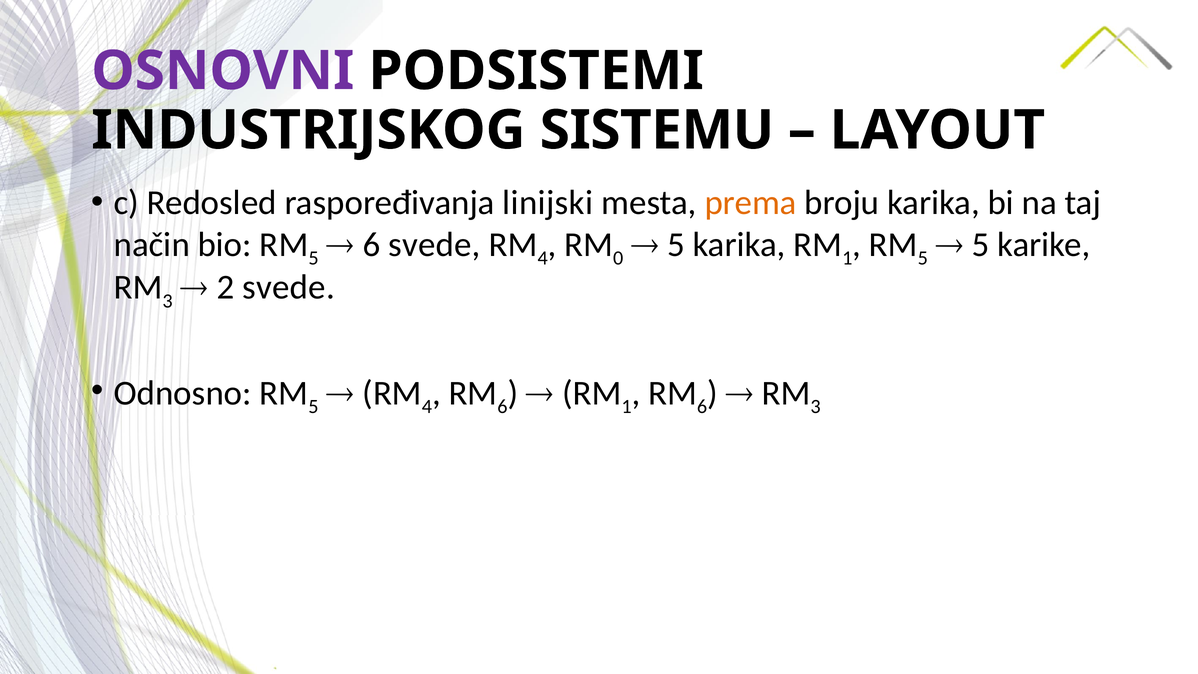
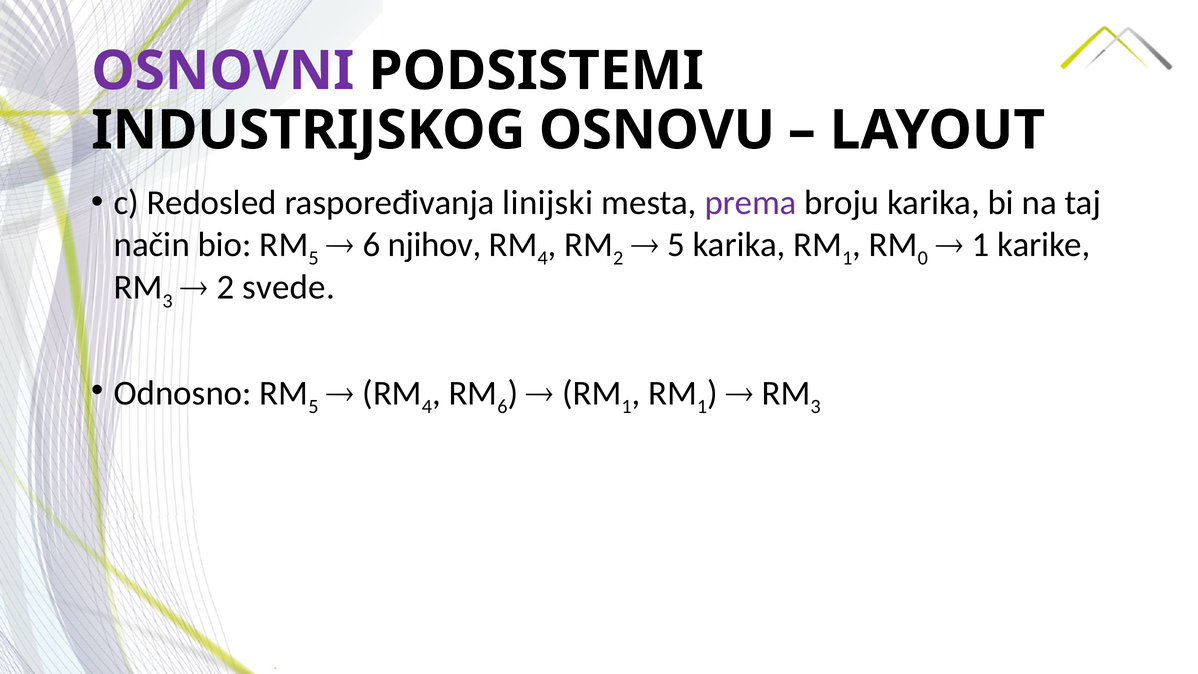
SISTEMU: SISTEMU -> OSNOVU
prema colour: orange -> purple
6 svede: svede -> njihov
0 at (618, 258): 0 -> 2
5 at (923, 258): 5 -> 0
5 at (981, 244): 5 -> 1
6 at (702, 407): 6 -> 1
